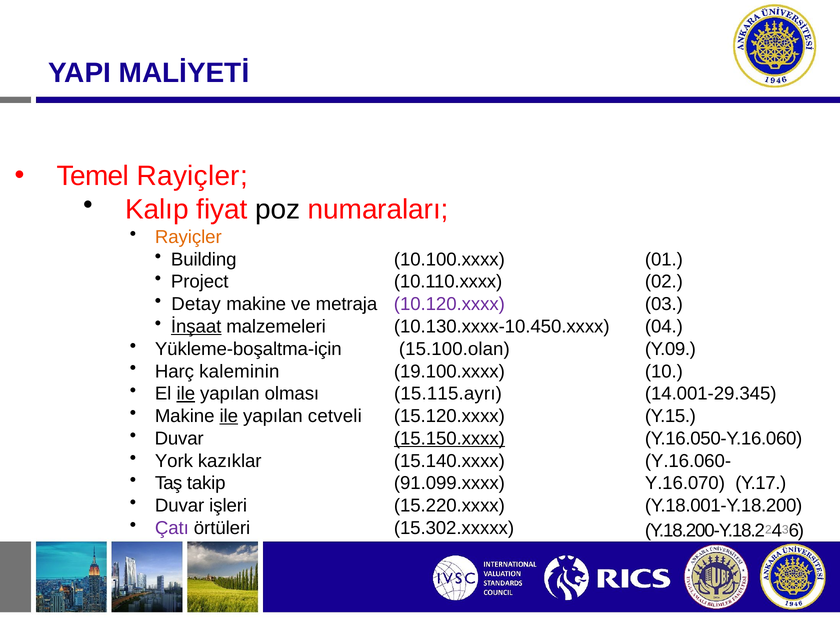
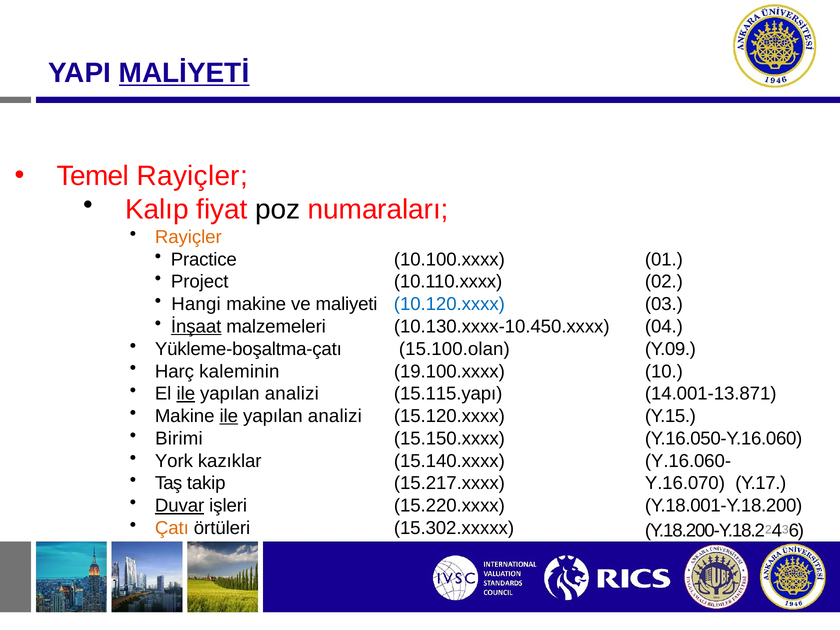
MALİYETİ underline: none -> present
Building: Building -> Practice
Detay: Detay -> Hangi
metraja: metraja -> maliyeti
10.120.xxxx colour: purple -> blue
Yükleme-boşaltma-için: Yükleme-boşaltma-için -> Yükleme-boşaltma-çatı
olması at (292, 394): olması -> analizi
15.115.ayrı: 15.115.ayrı -> 15.115.yapı
14.001-29.345: 14.001-29.345 -> 14.001-13.871
cetveli at (335, 416): cetveli -> analizi
Duvar at (179, 439): Duvar -> Birimi
15.150.xxxx underline: present -> none
91.099.xxxx: 91.099.xxxx -> 15.217.xxxx
Duvar at (180, 506) underline: none -> present
Çatı colour: purple -> orange
